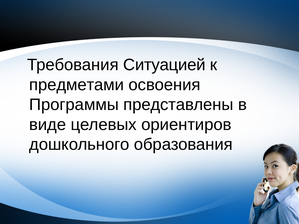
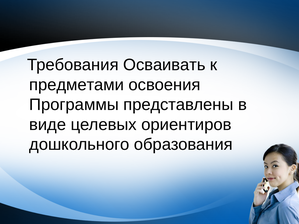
Ситуацией: Ситуацией -> Осваивать
